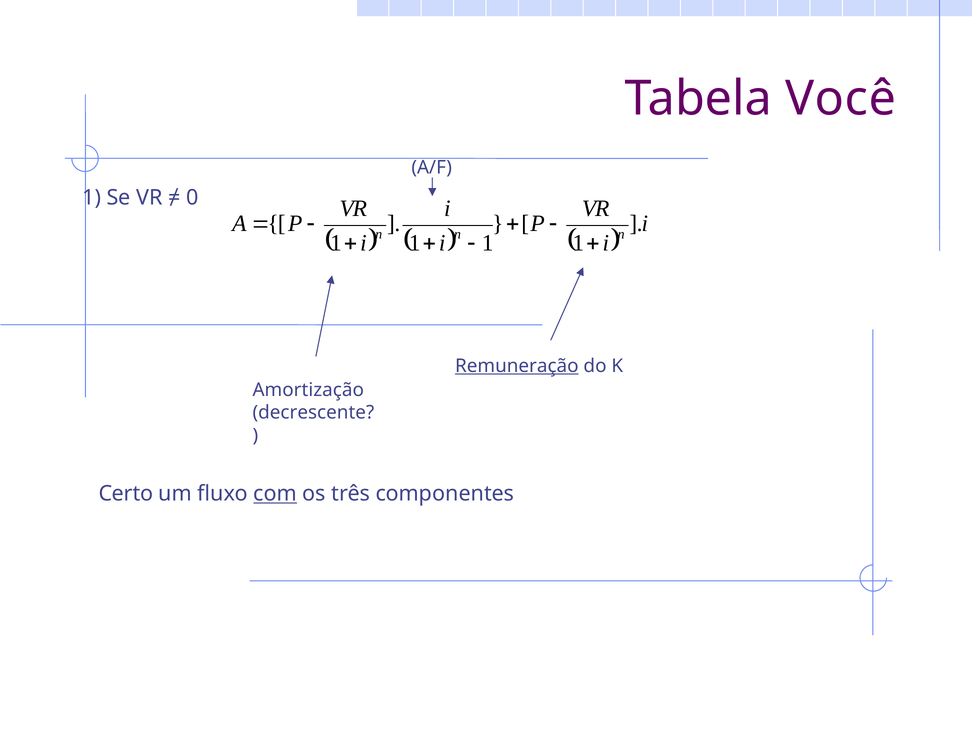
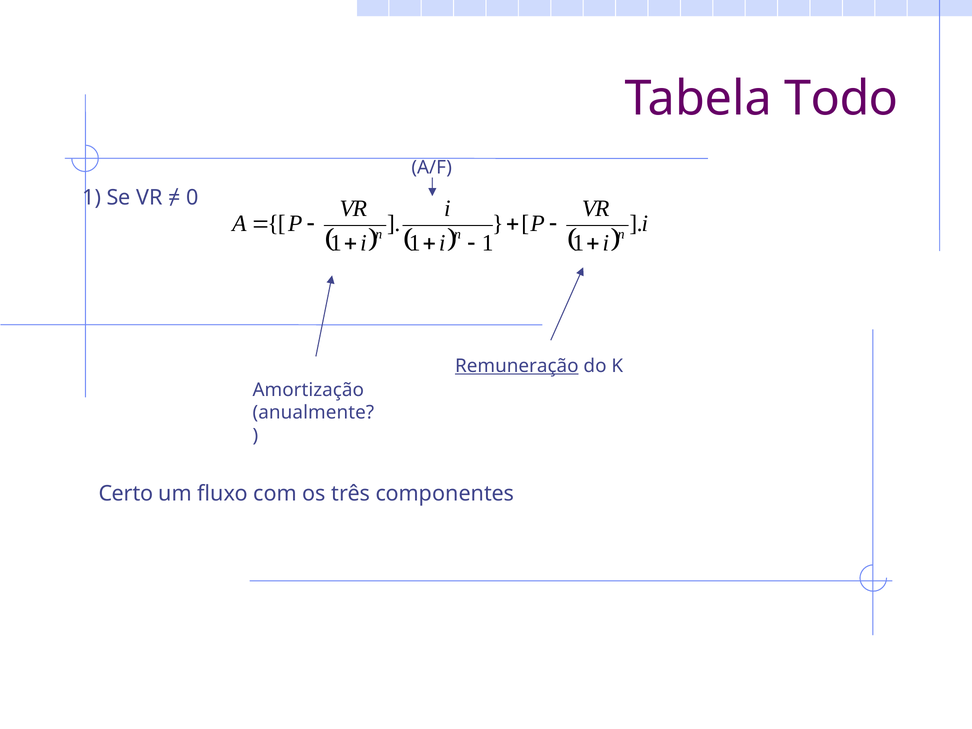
Você: Você -> Todo
decrescente: decrescente -> anualmente
com underline: present -> none
